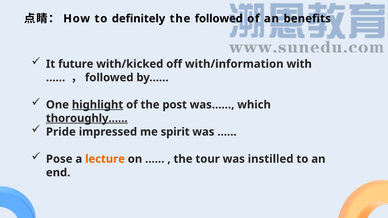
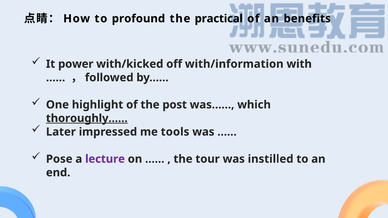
definitely: definitely -> profound
the followed: followed -> practical
future: future -> power
highlight underline: present -> none
Pride: Pride -> Later
spirit: spirit -> tools
lecture colour: orange -> purple
